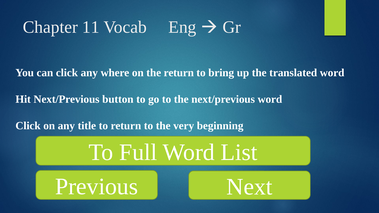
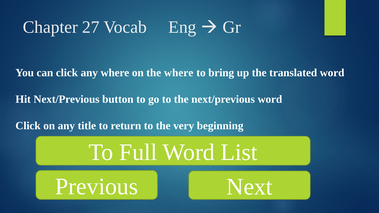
11: 11 -> 27
the return: return -> where
